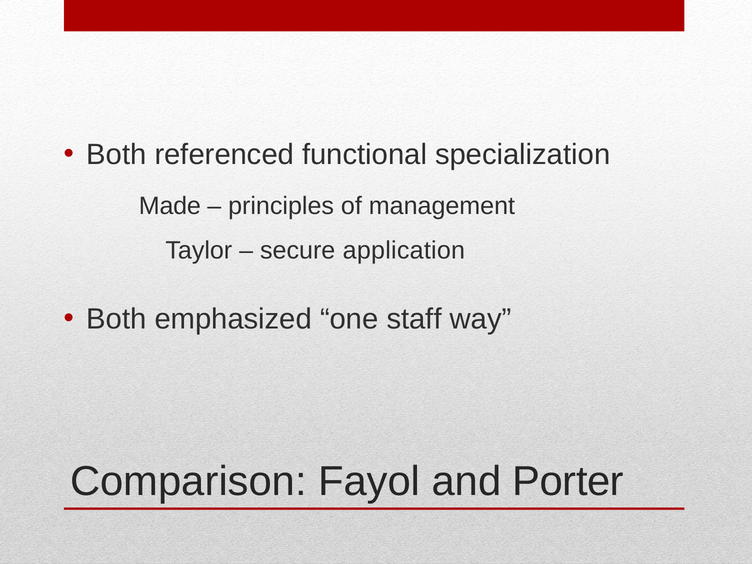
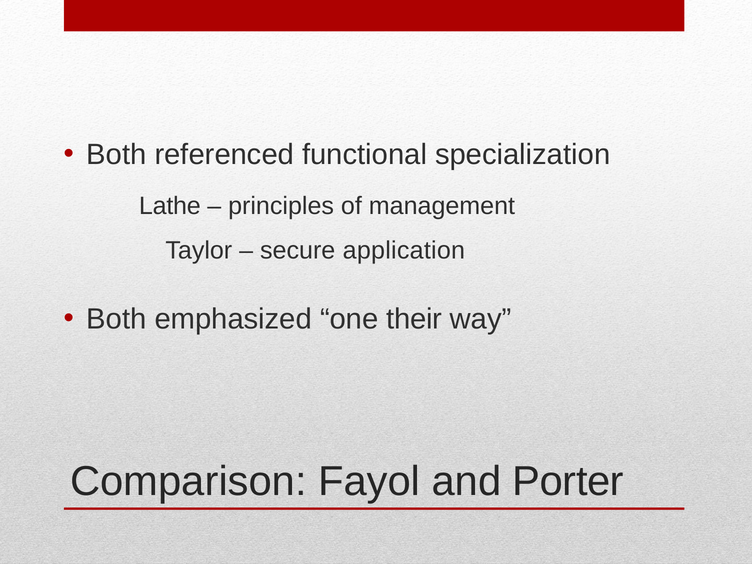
Made: Made -> Lathe
staff: staff -> their
